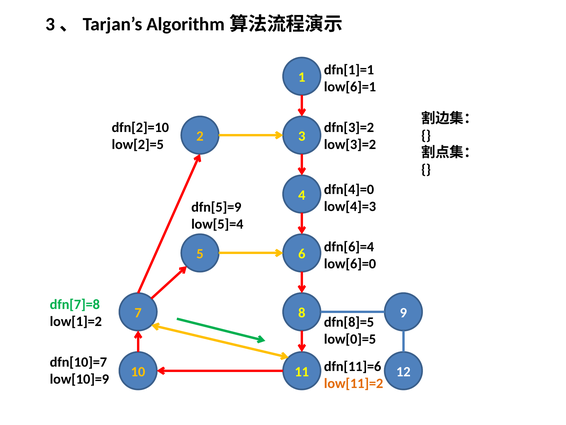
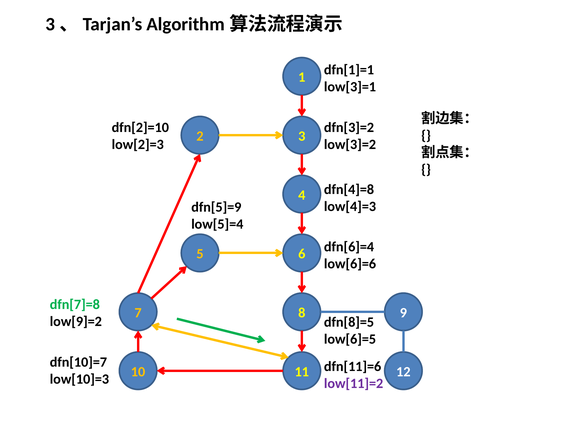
low[6]=1: low[6]=1 -> low[3]=1
low[2]=5: low[2]=5 -> low[2]=3
dfn[4]=0: dfn[4]=0 -> dfn[4]=8
low[6]=0: low[6]=0 -> low[6]=6
low[1]=2: low[1]=2 -> low[9]=2
low[0]=5: low[0]=5 -> low[6]=5
low[10]=9: low[10]=9 -> low[10]=3
low[11]=2 colour: orange -> purple
